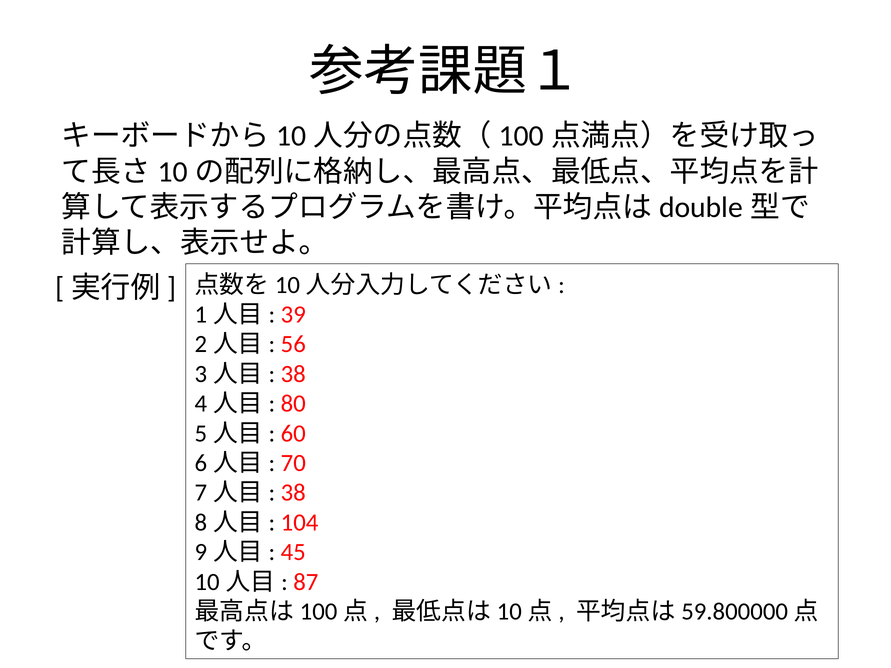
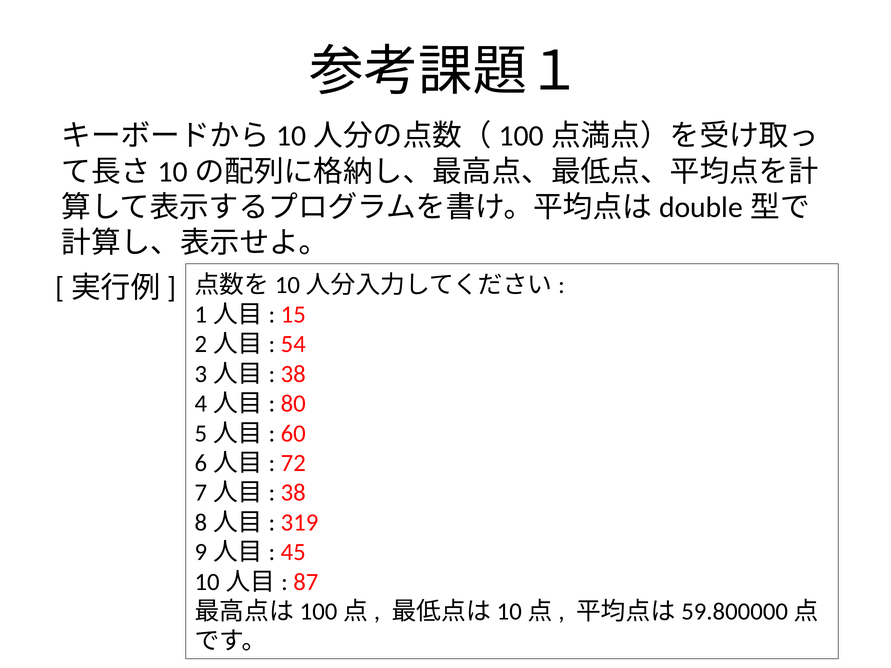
39: 39 -> 15
56: 56 -> 54
70: 70 -> 72
104: 104 -> 319
